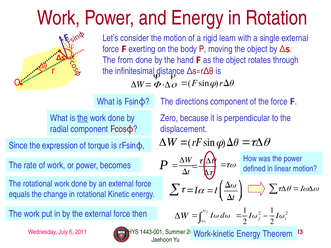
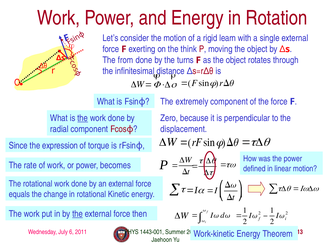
body: body -> think
hand: hand -> turns
directions: directions -> extremely
the at (78, 214) underline: none -> present
